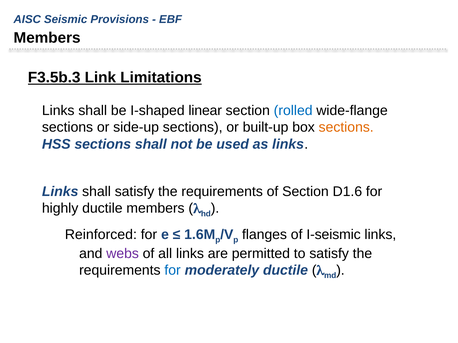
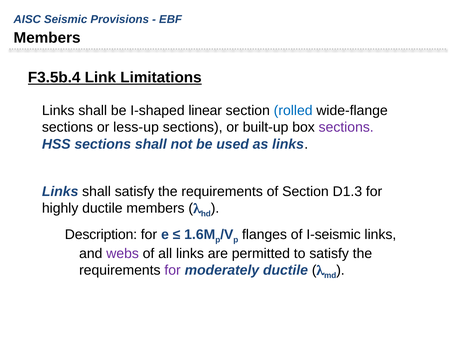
F3.5b.3: F3.5b.3 -> F3.5b.4
side-up: side-up -> less-up
sections at (346, 127) colour: orange -> purple
D1.6: D1.6 -> D1.3
Reinforced: Reinforced -> Description
for at (173, 271) colour: blue -> purple
